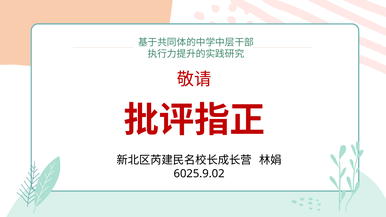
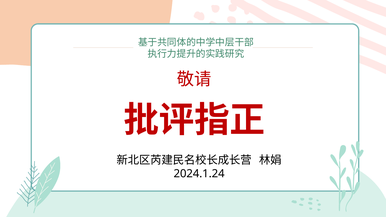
6025.9.02: 6025.9.02 -> 2024.1.24
